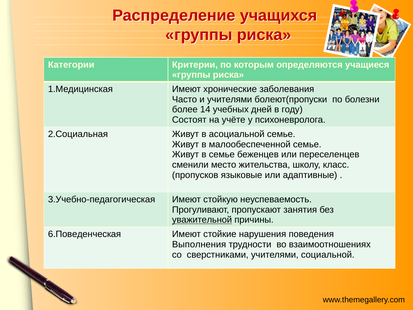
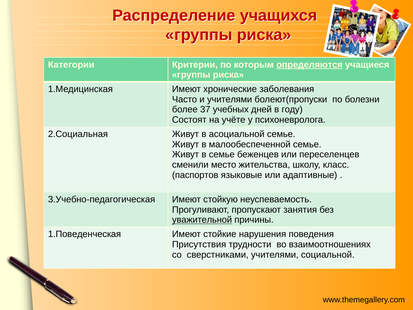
определяются underline: none -> present
14: 14 -> 37
пропусков: пропусков -> паспортов
6.Поведенческая: 6.Поведенческая -> 1.Поведенческая
Выполнения: Выполнения -> Присутствия
